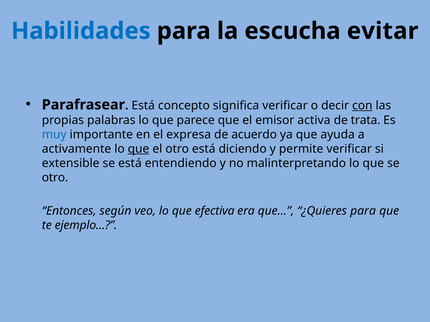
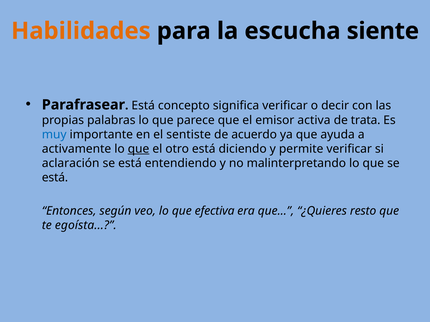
Habilidades colour: blue -> orange
evitar: evitar -> siente
con underline: present -> none
expresa: expresa -> sentiste
extensible: extensible -> aclaración
otro at (55, 178): otro -> está
¿Quieres para: para -> resto
ejemplo: ejemplo -> egoísta
